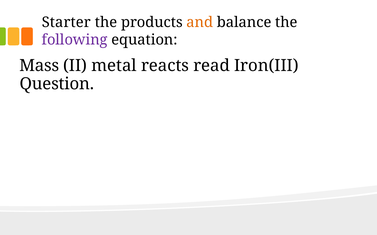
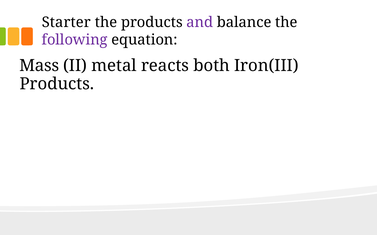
and colour: orange -> purple
read: read -> both
Question at (57, 84): Question -> Products
